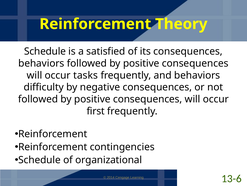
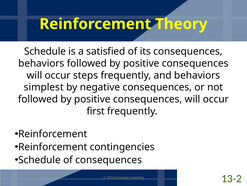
tasks: tasks -> steps
difficulty: difficulty -> simplest
of organizational: organizational -> consequences
13-6: 13-6 -> 13-2
